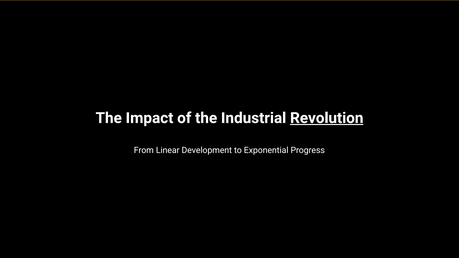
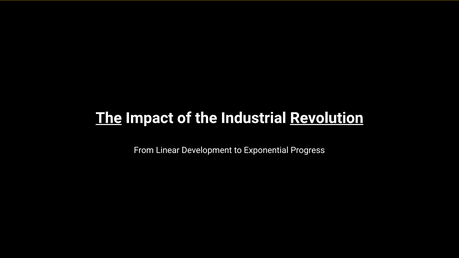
The at (109, 118) underline: none -> present
